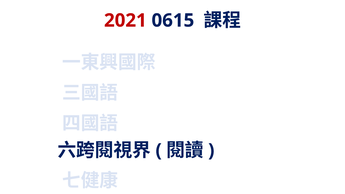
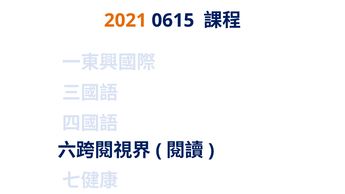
2021 colour: red -> orange
